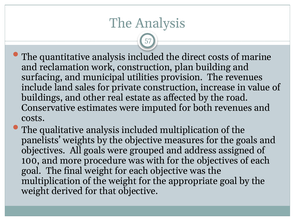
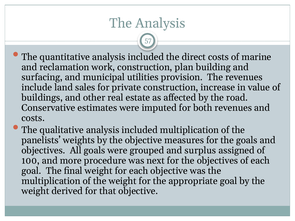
address: address -> surplus
with: with -> next
